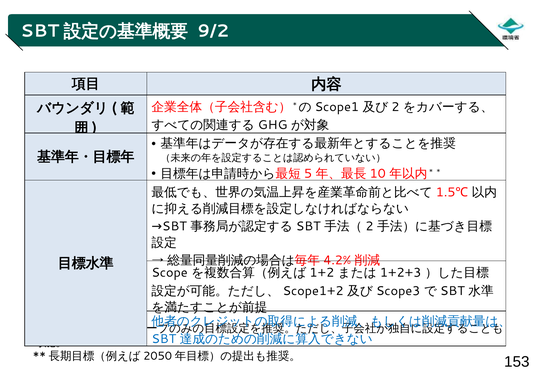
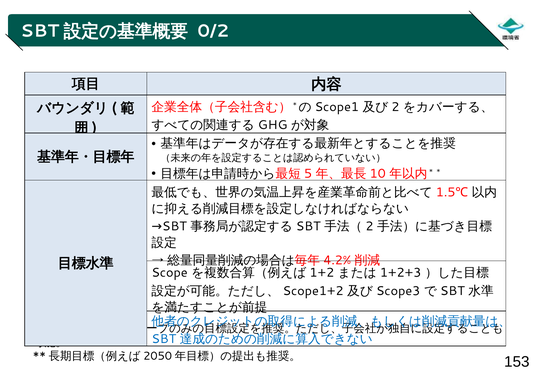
9/2: 9/2 -> 0/2
